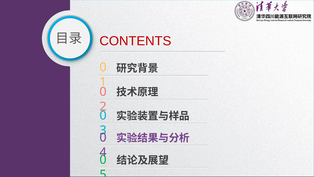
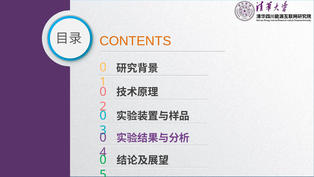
CONTENTS colour: red -> orange
